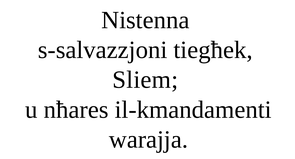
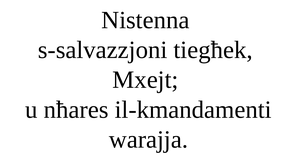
Sliem: Sliem -> Mxejt
